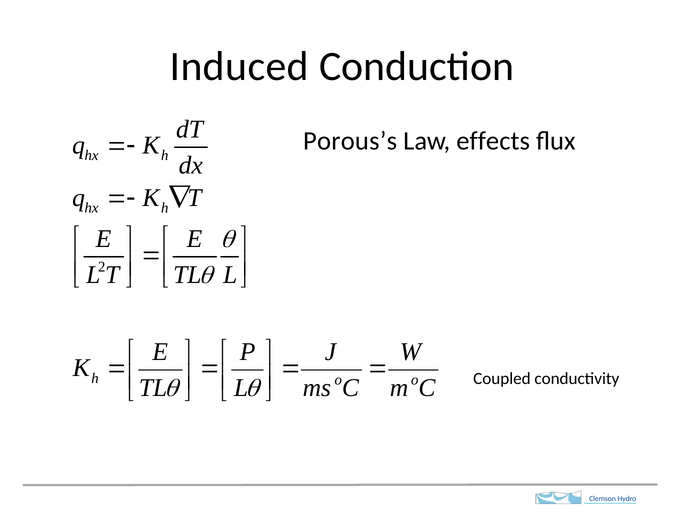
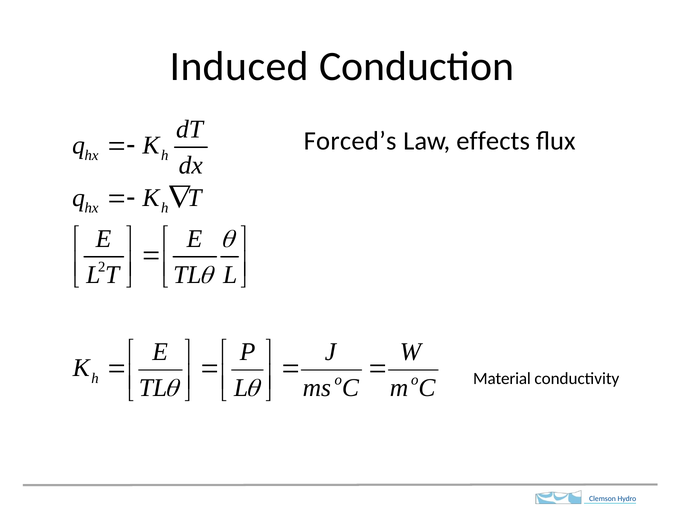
Porous’s: Porous’s -> Forced’s
Coupled: Coupled -> Material
